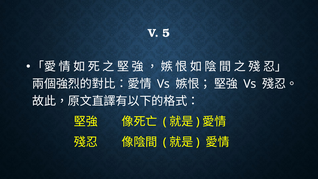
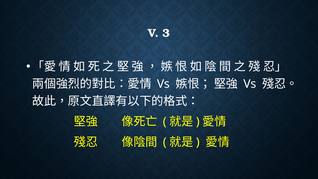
5: 5 -> 3
